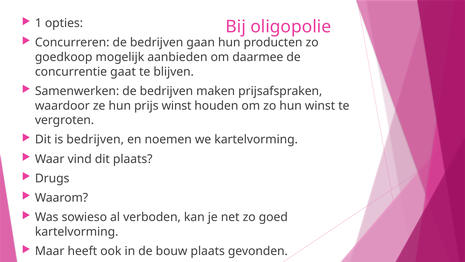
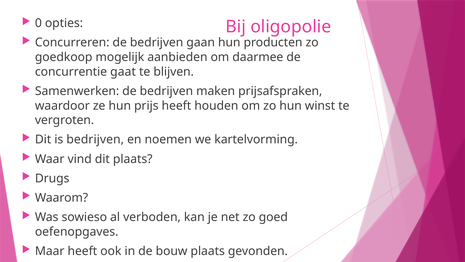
1: 1 -> 0
prijs winst: winst -> heeft
kartelvorming at (77, 231): kartelvorming -> oefenopgaves
